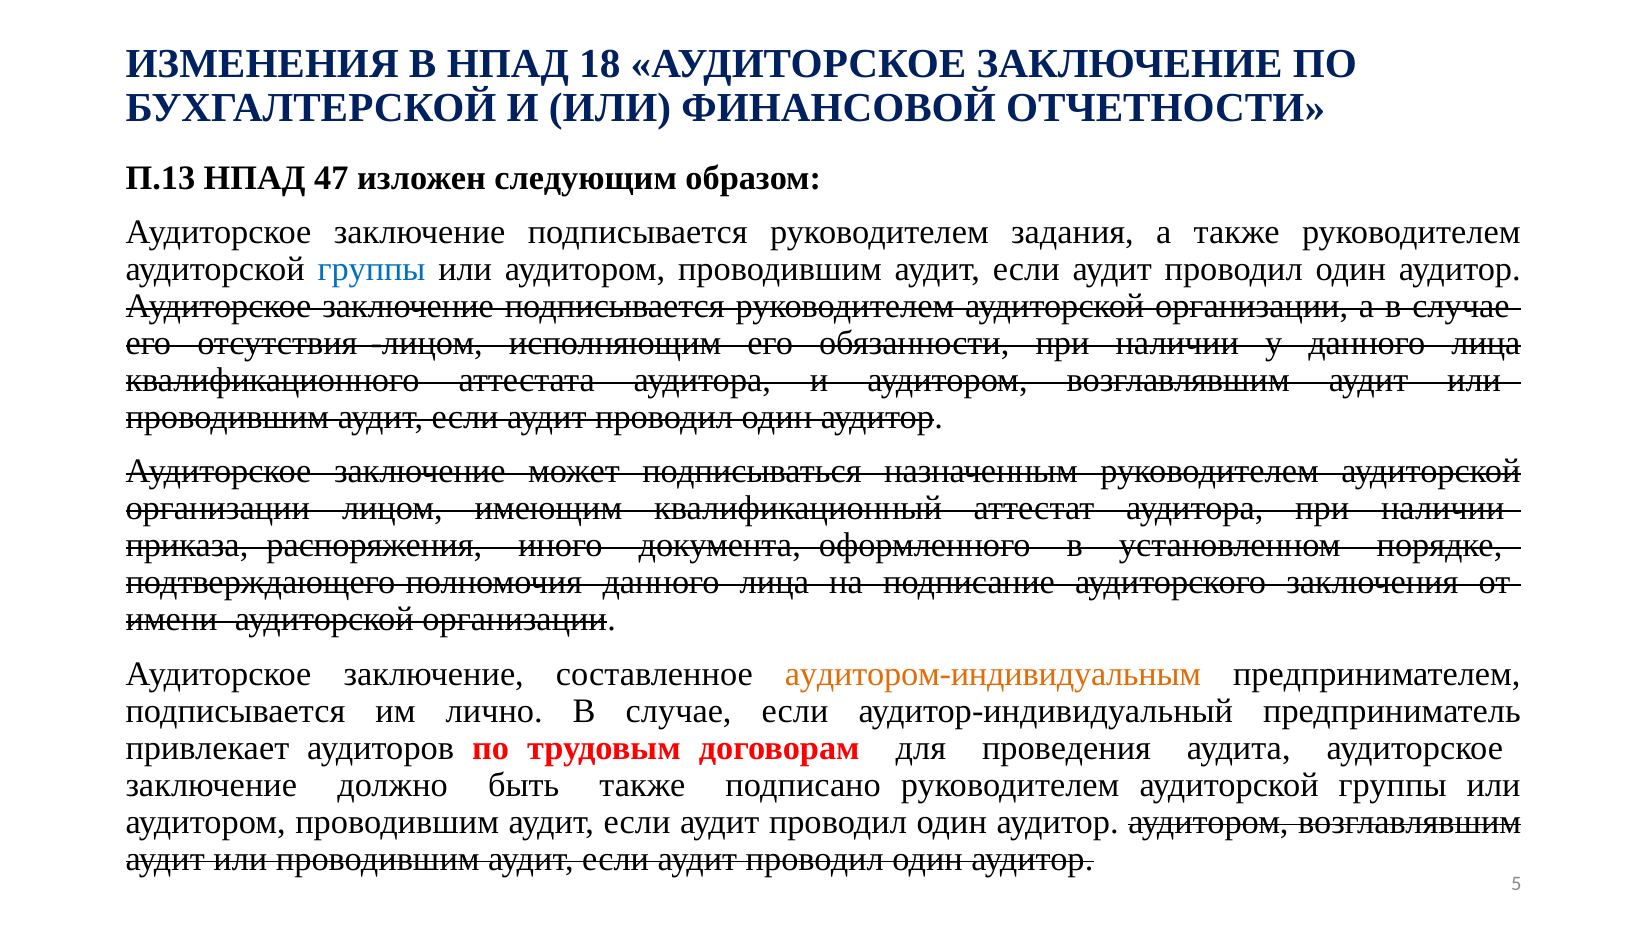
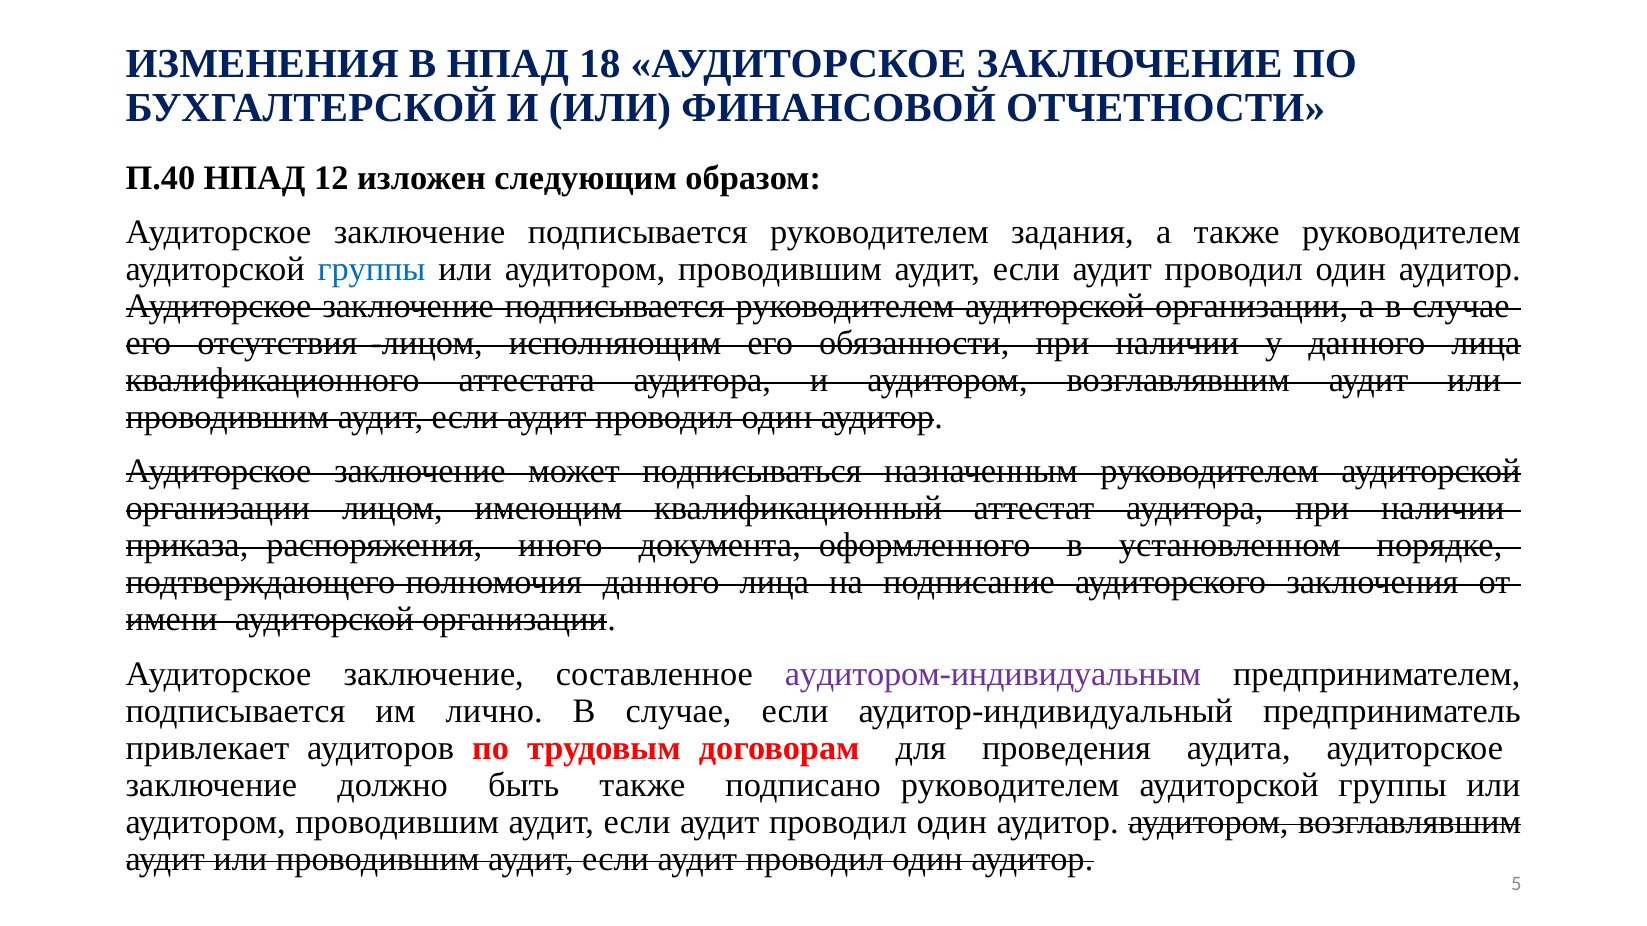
П.13: П.13 -> П.40
47: 47 -> 12
аудитором-индивидуальным colour: orange -> purple
